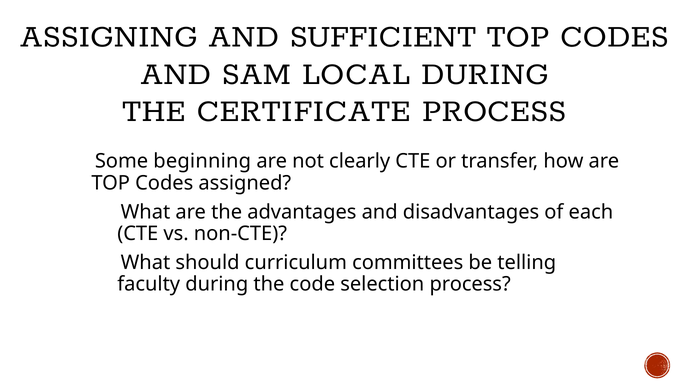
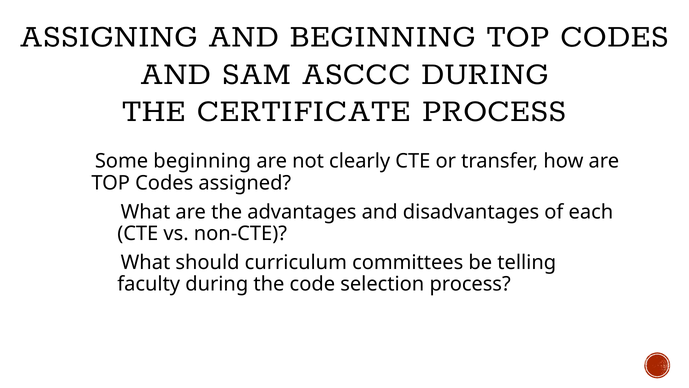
AND SUFFICIENT: SUFFICIENT -> BEGINNING
LOCAL: LOCAL -> ASCCC
